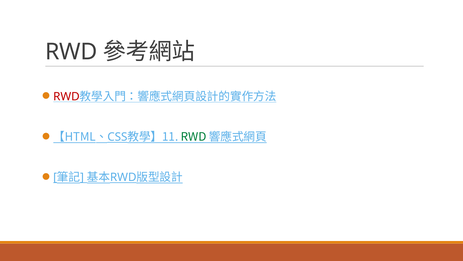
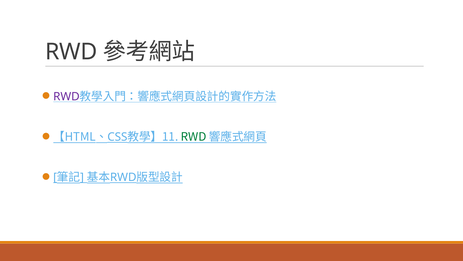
RWD at (66, 96) colour: red -> purple
